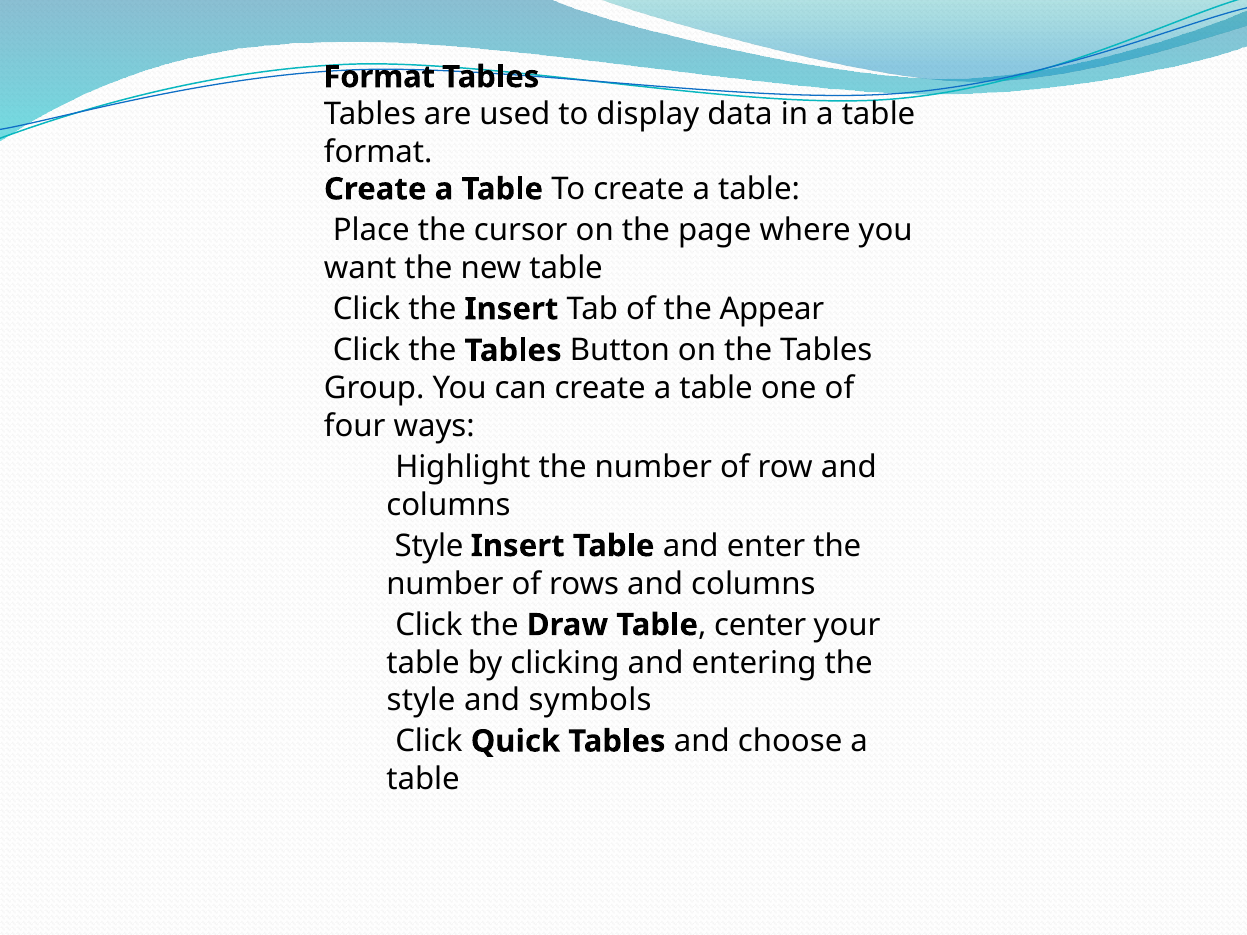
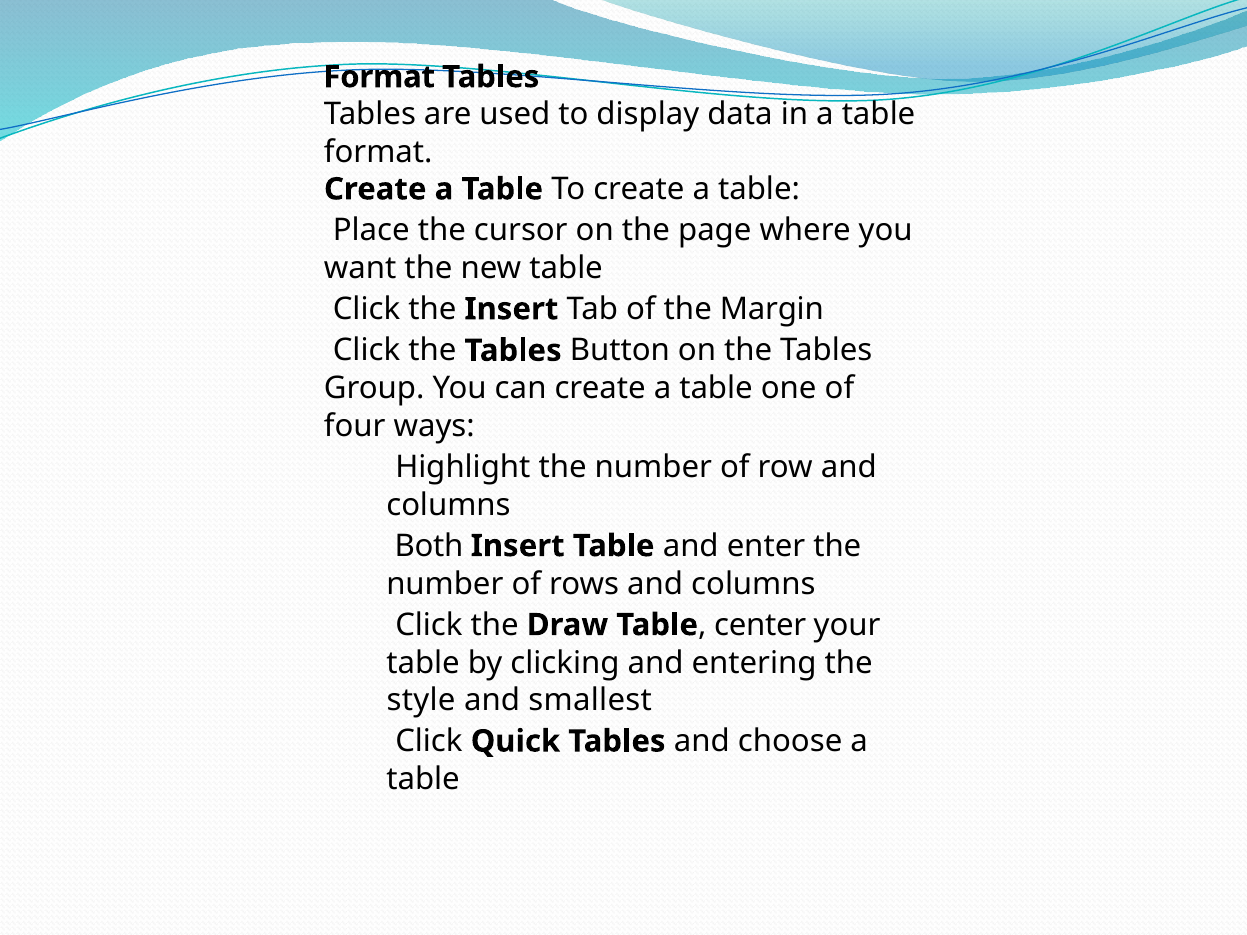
Appear: Appear -> Margin
Style at (429, 546): Style -> Both
symbols: symbols -> smallest
